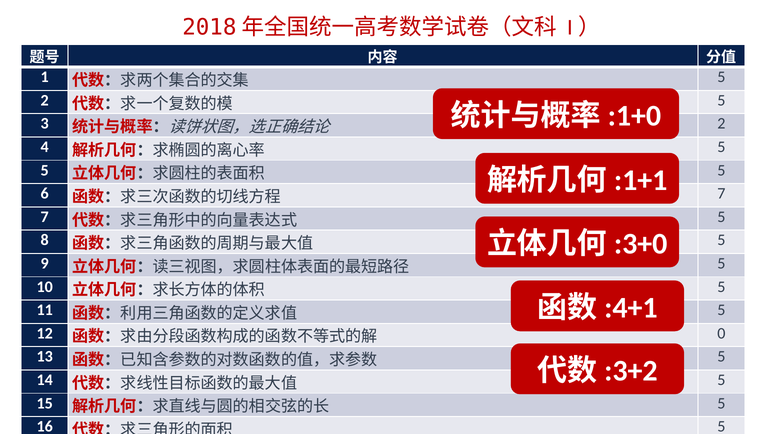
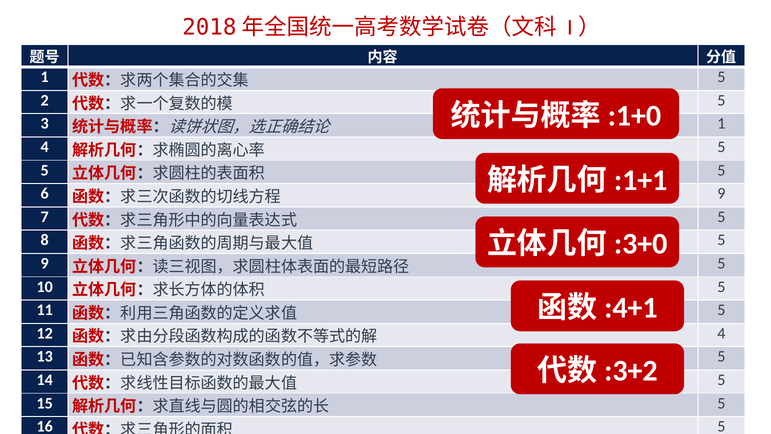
2 at (721, 124): 2 -> 1
7 at (721, 193): 7 -> 9
0 at (721, 333): 0 -> 4
